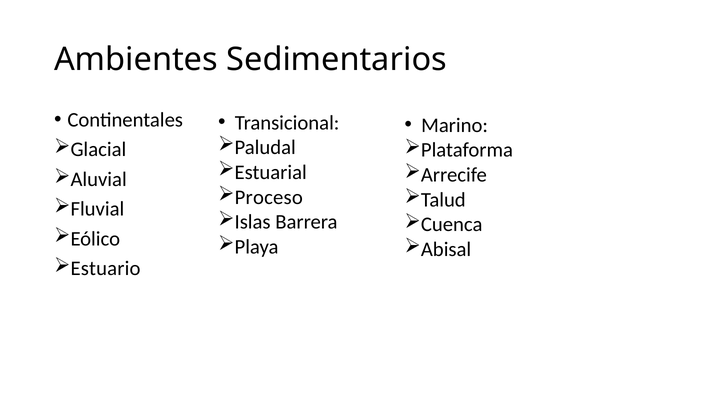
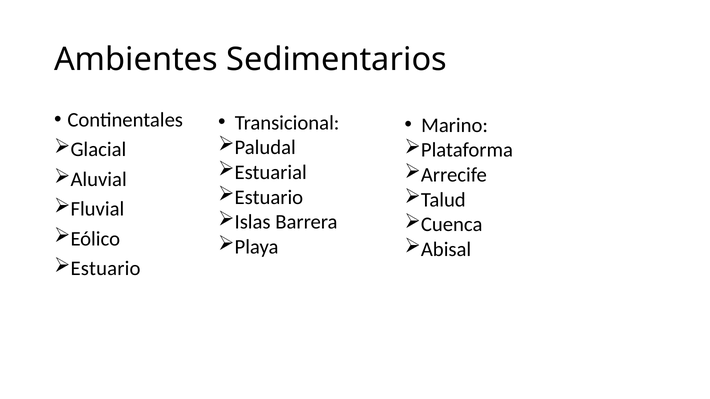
Proceso at (269, 197): Proceso -> Estuario
